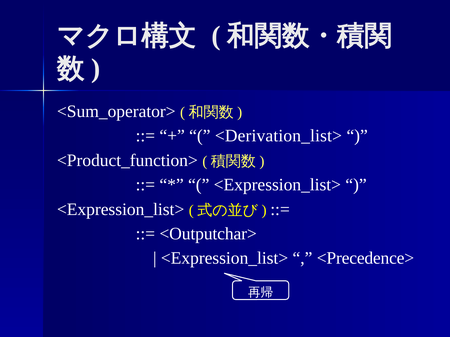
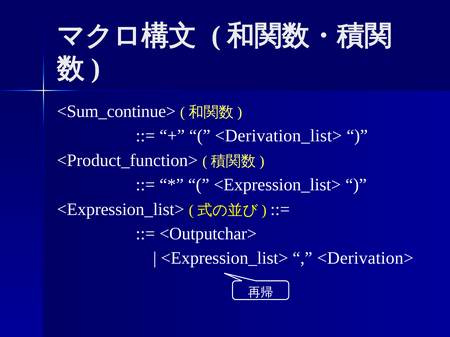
<Sum_operator>: <Sum_operator> -> <Sum_continue>
<Precedence>: <Precedence> -> <Derivation>
